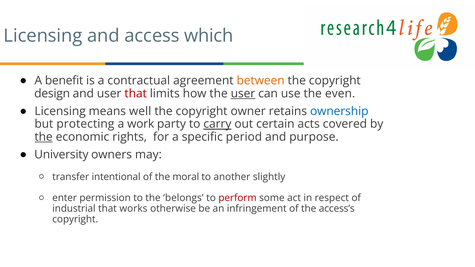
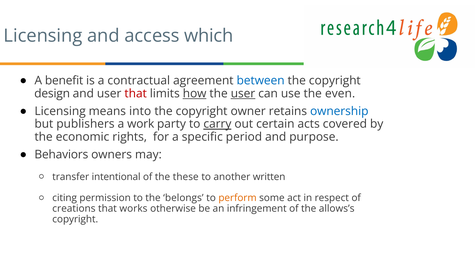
between colour: orange -> blue
how underline: none -> present
well: well -> into
protecting: protecting -> publishers
the at (44, 137) underline: present -> none
University: University -> Behaviors
moral: moral -> these
slightly: slightly -> written
enter: enter -> citing
perform colour: red -> orange
industrial: industrial -> creations
access’s: access’s -> allows’s
